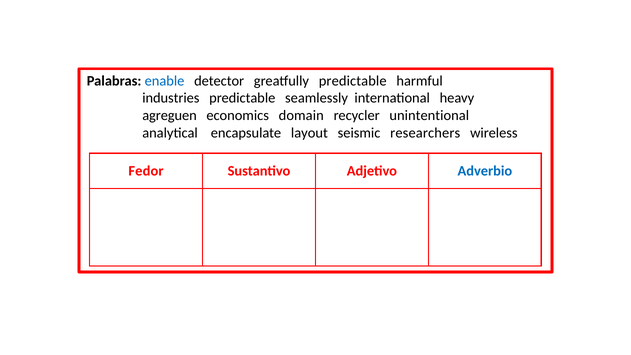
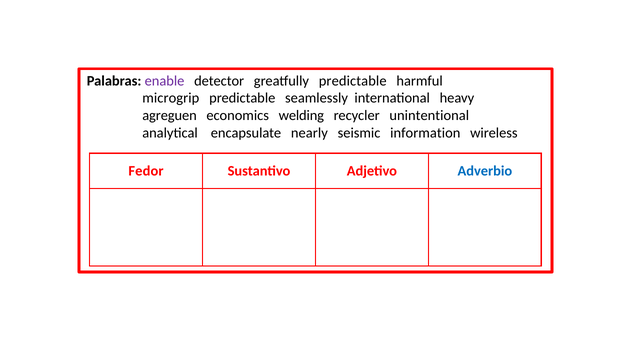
enable colour: blue -> purple
industries: industries -> microgrip
domain: domain -> welding
layout: layout -> nearly
researchers: researchers -> information
